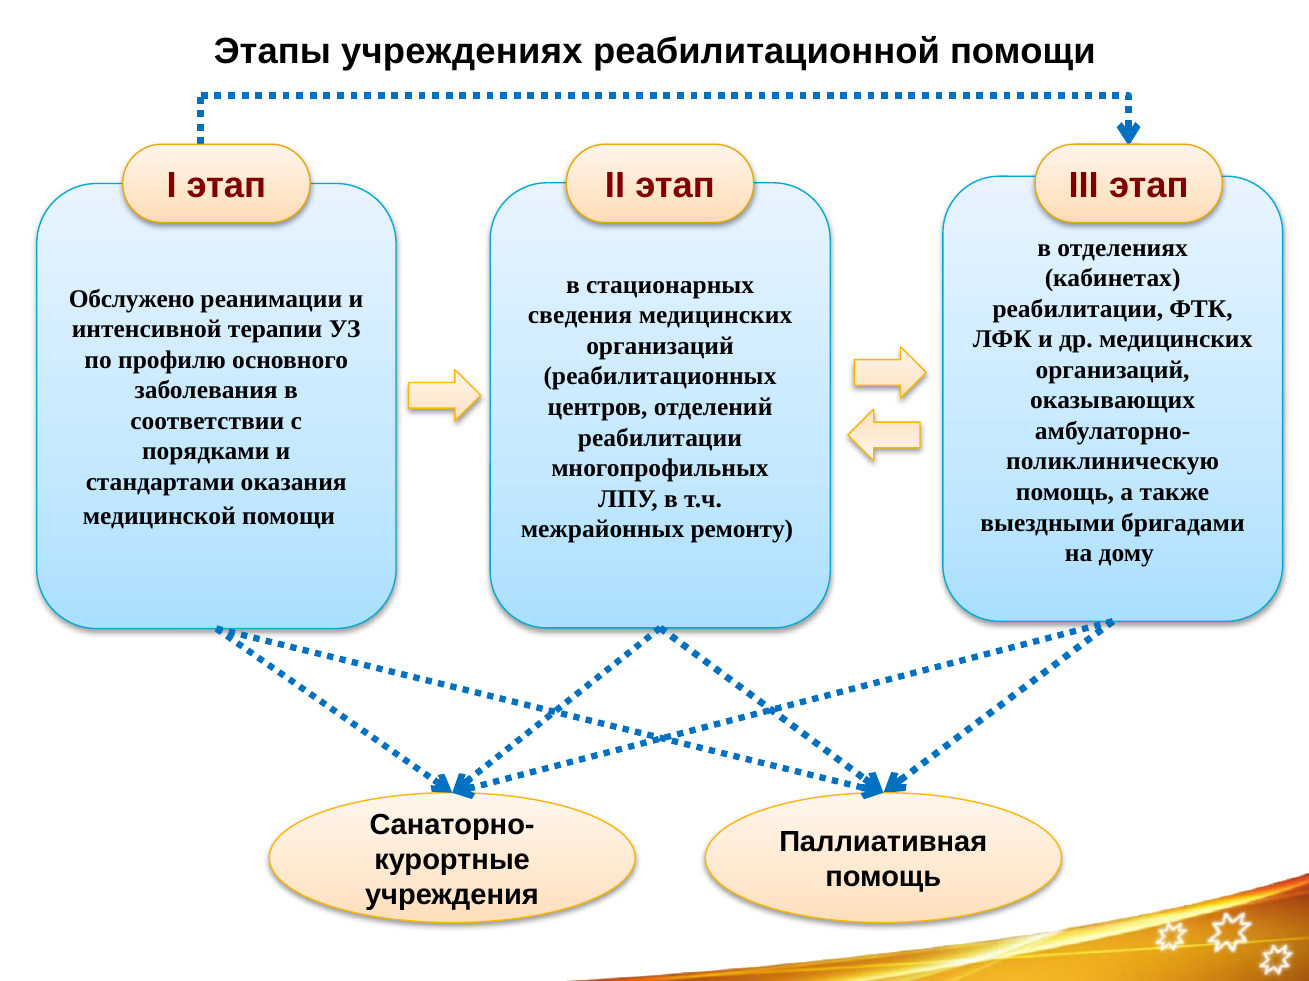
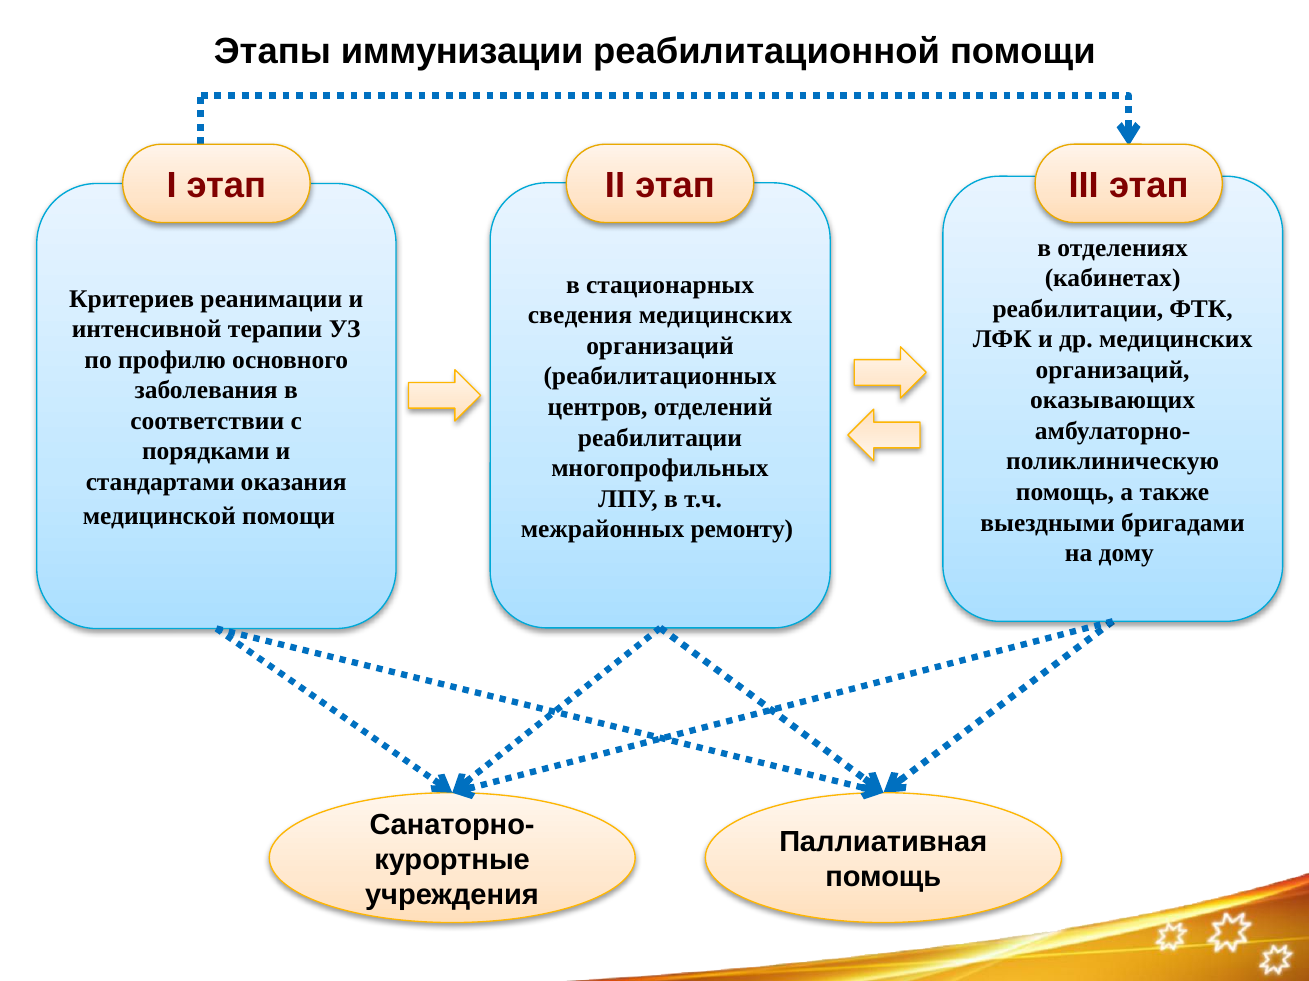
учреждениях: учреждениях -> иммунизации
Обслужено: Обслужено -> Критериев
